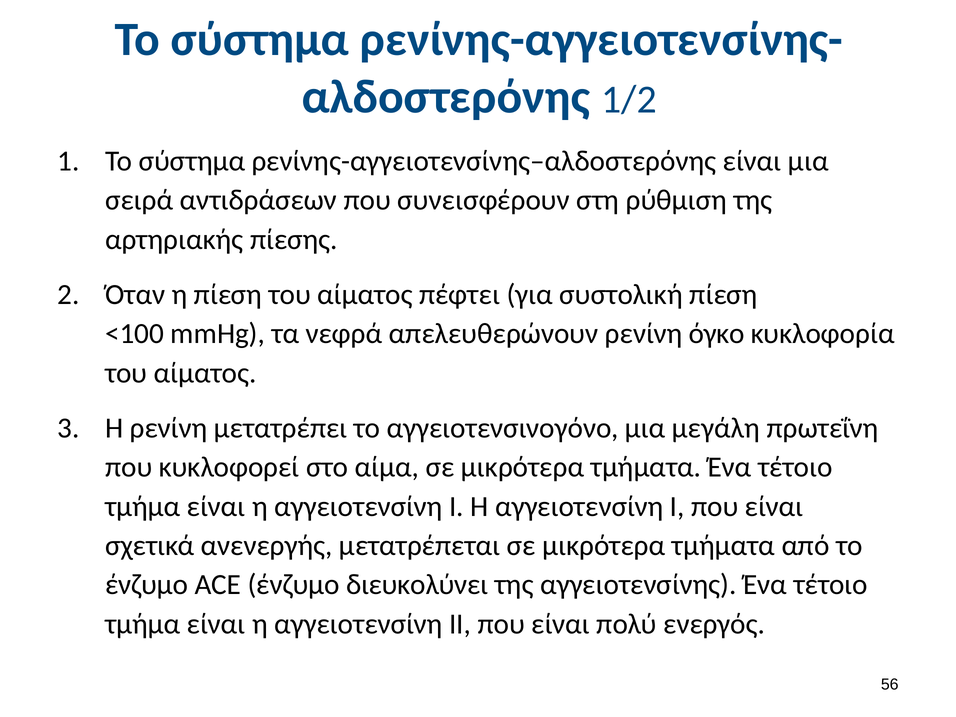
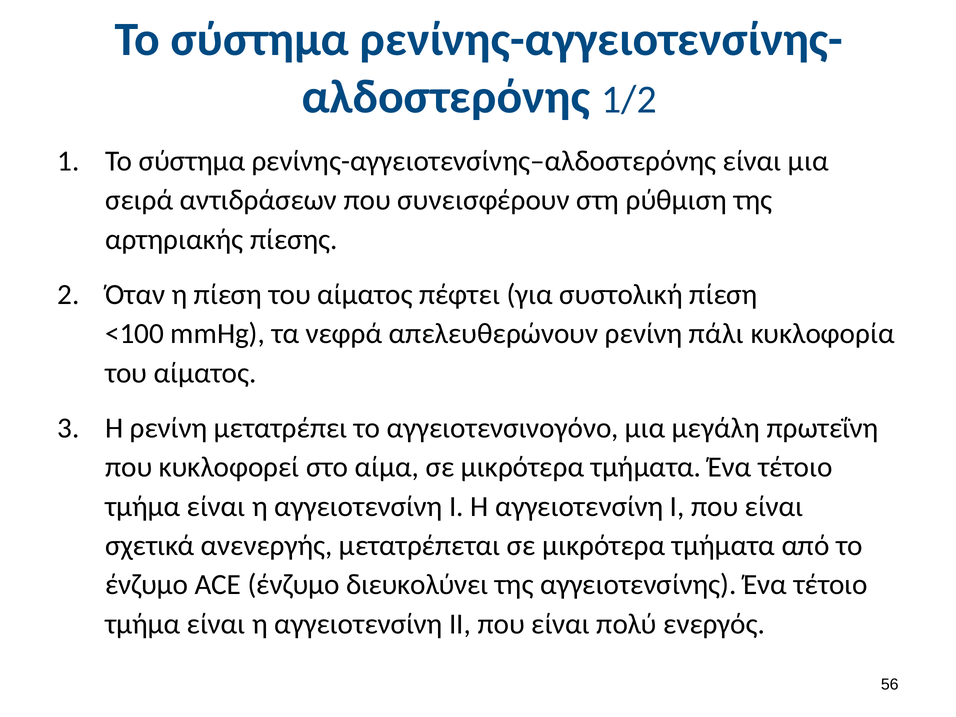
όγκο: όγκο -> πάλι
